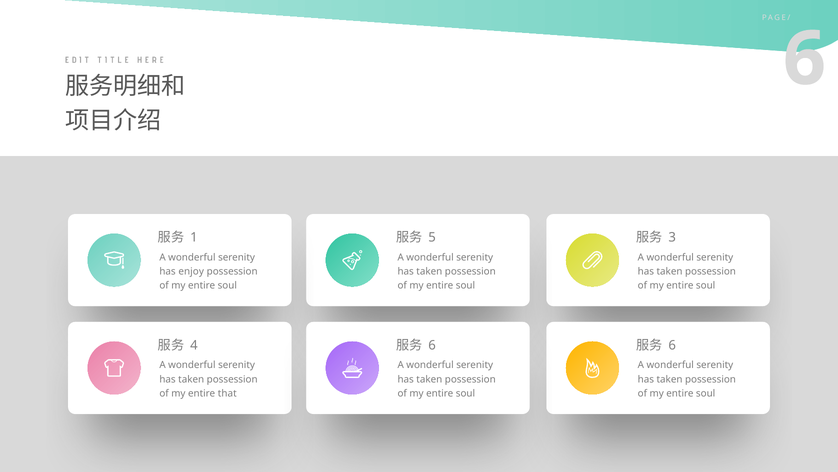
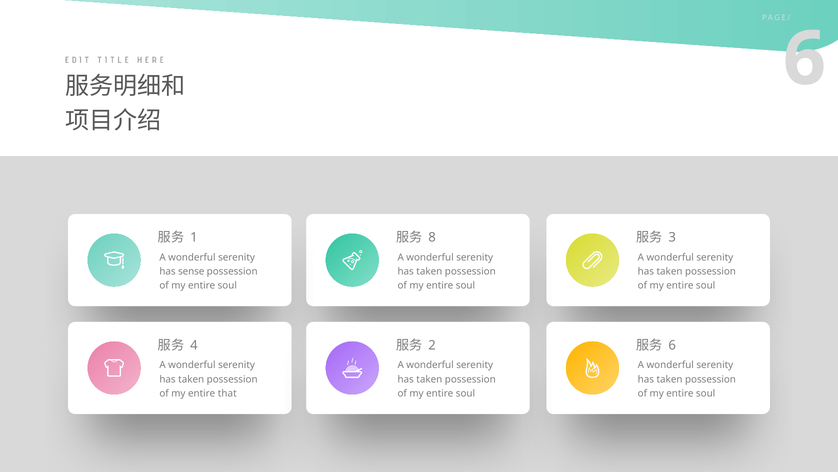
5: 5 -> 8
enjoy: enjoy -> sense
6 at (432, 345): 6 -> 2
